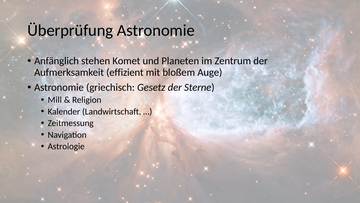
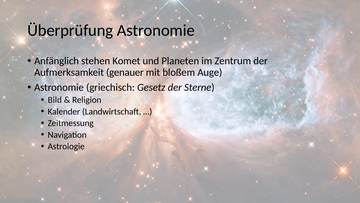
effizient: effizient -> genauer
Mill: Mill -> Bild
